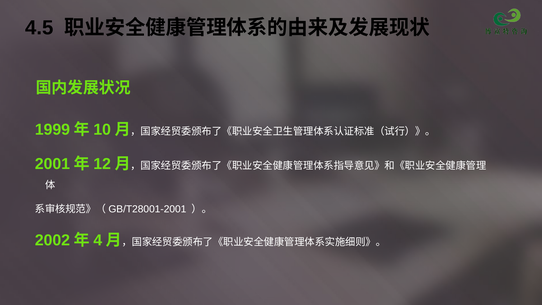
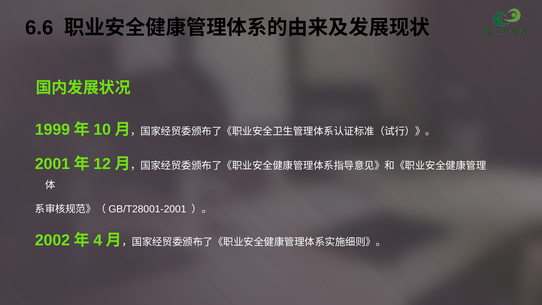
4.5: 4.5 -> 6.6
